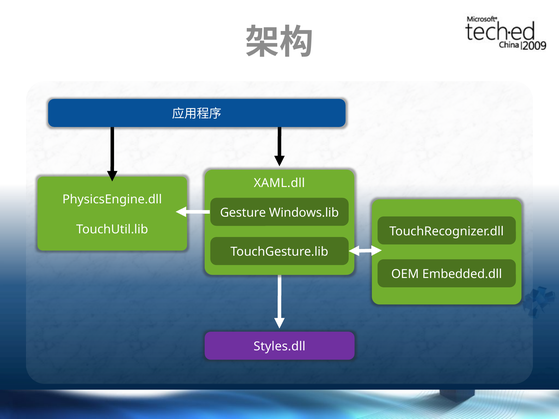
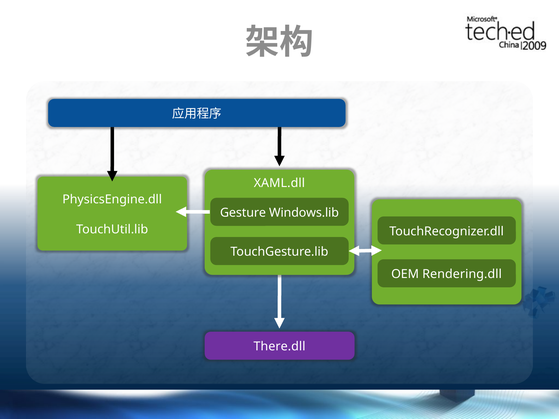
Embedded.dll: Embedded.dll -> Rendering.dll
Styles.dll: Styles.dll -> There.dll
